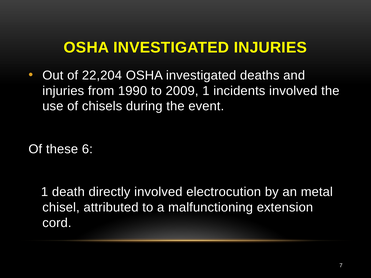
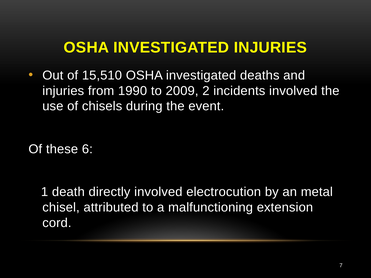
22,204: 22,204 -> 15,510
2009 1: 1 -> 2
